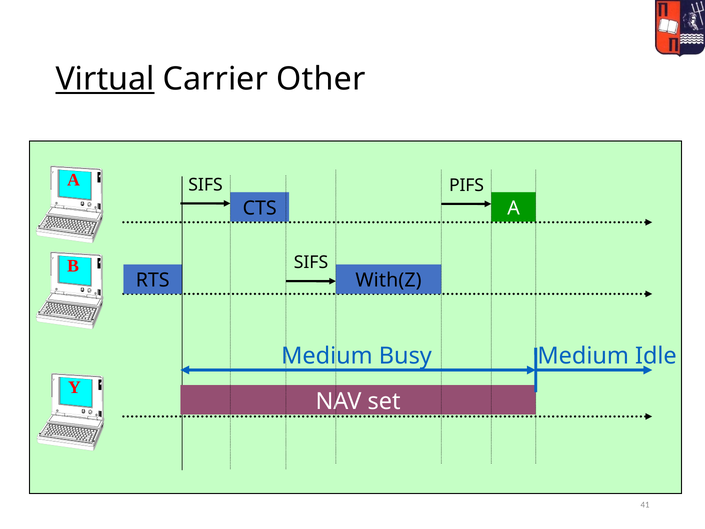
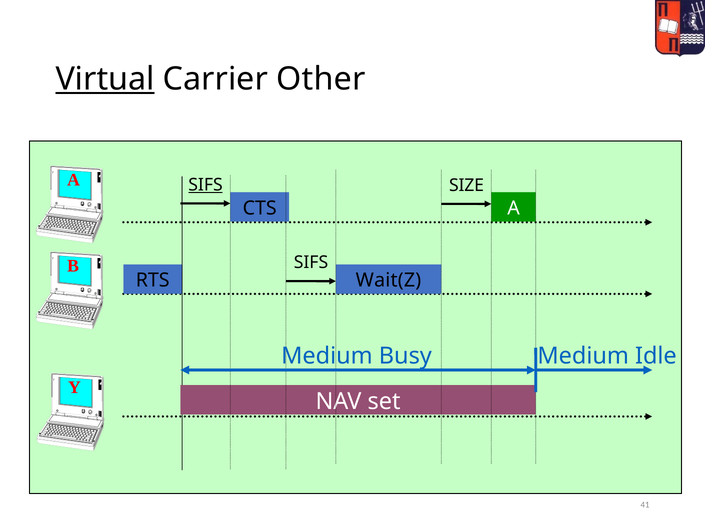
SIFS at (205, 185) underline: none -> present
PIFS: PIFS -> SIZE
With(Z: With(Z -> Wait(Z
